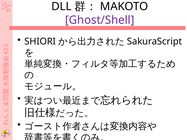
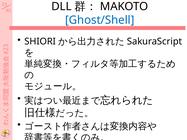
Ghost/Shell colour: purple -> blue
